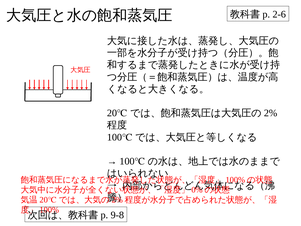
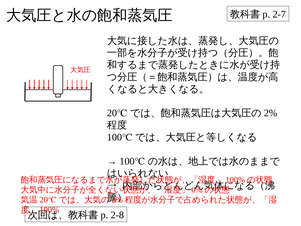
2-6: 2-6 -> 2-7
9-8: 9-8 -> 2-8
